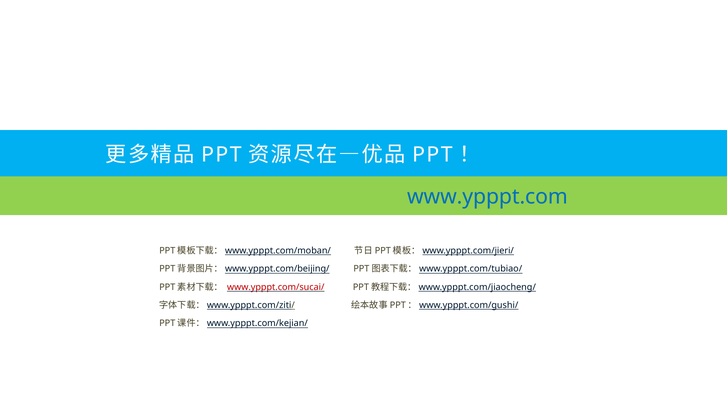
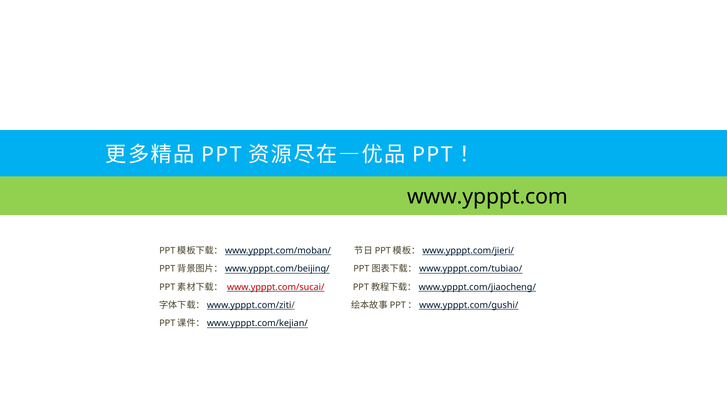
www.ypppt.com colour: blue -> black
